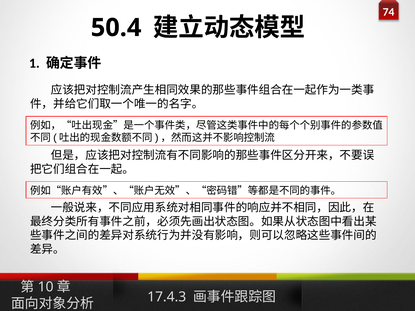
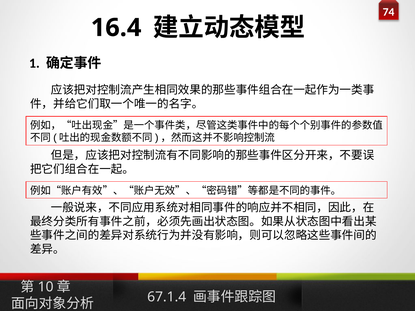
50.4: 50.4 -> 16.4
17.4.3: 17.4.3 -> 67.1.4
